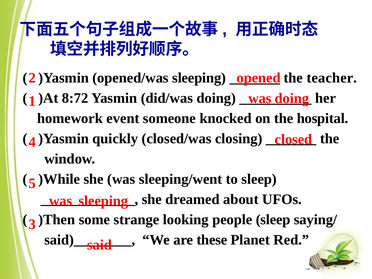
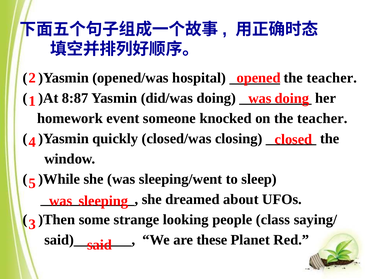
opened/was sleeping: sleeping -> hospital
8:72: 8:72 -> 8:87
on the hospital: hospital -> teacher
people sleep: sleep -> class
